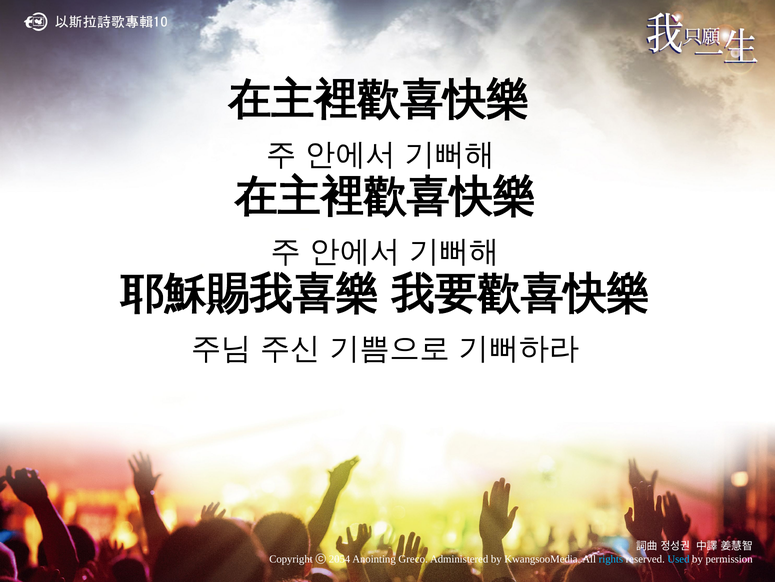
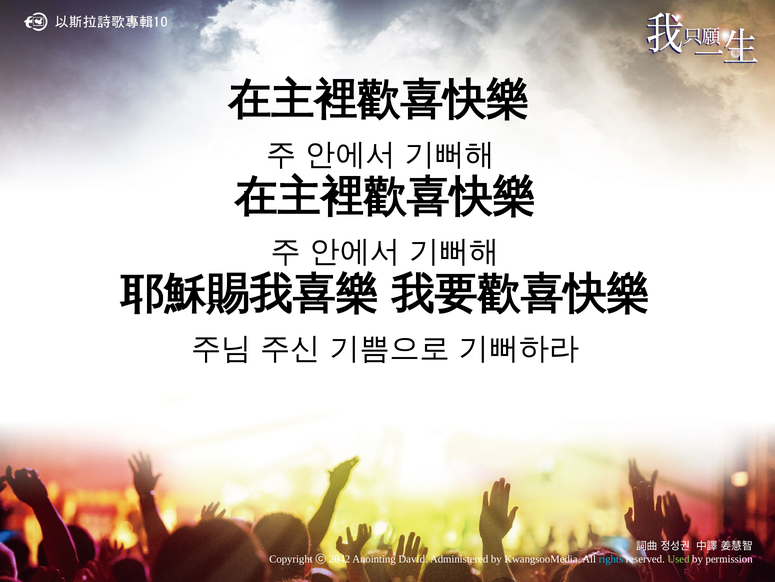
2054: 2054 -> 2042
Greco: Greco -> David
Used colour: light blue -> light green
